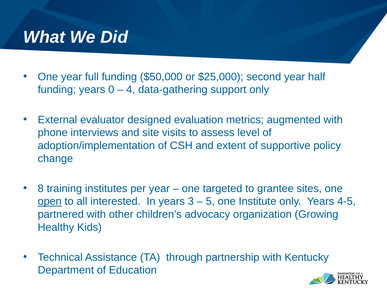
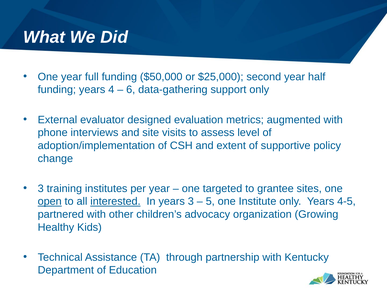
0: 0 -> 4
4: 4 -> 6
8 at (41, 189): 8 -> 3
interested underline: none -> present
